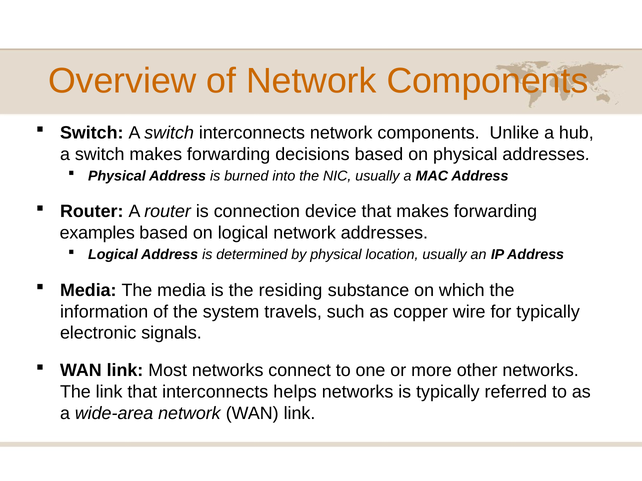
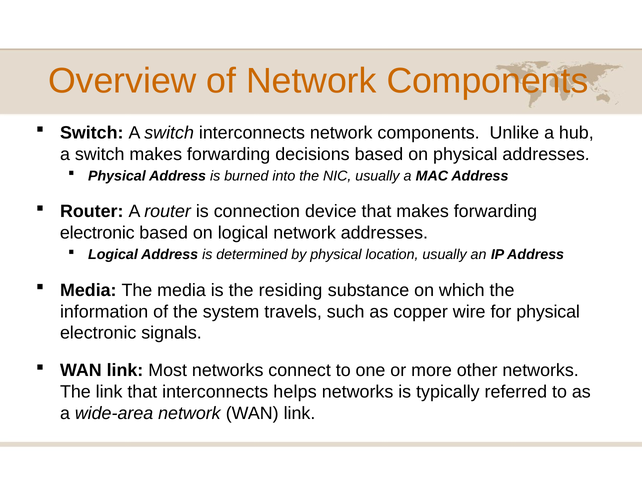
examples at (97, 233): examples -> electronic
for typically: typically -> physical
